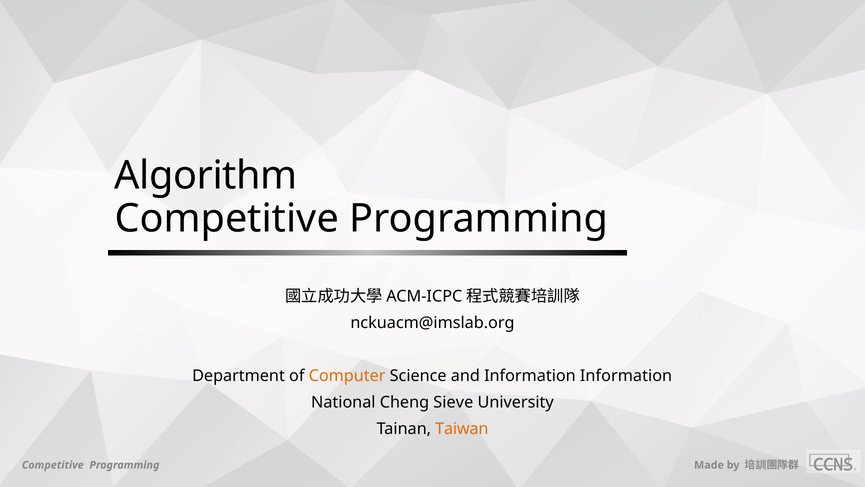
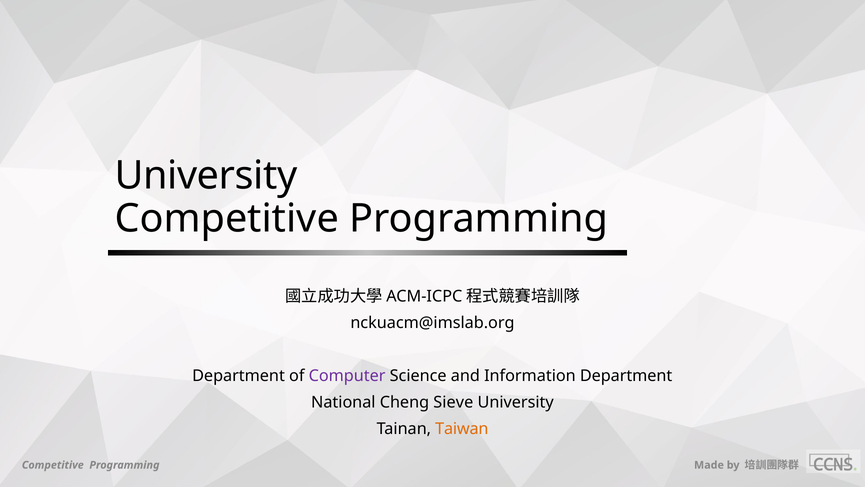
Algorithm at (206, 175): Algorithm -> University
Computer colour: orange -> purple
Information Information: Information -> Department
